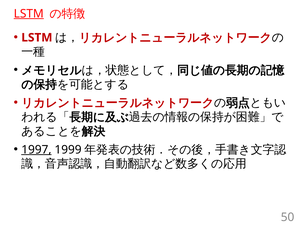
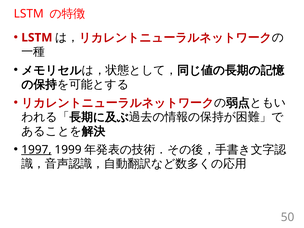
LSTM at (29, 14) underline: present -> none
